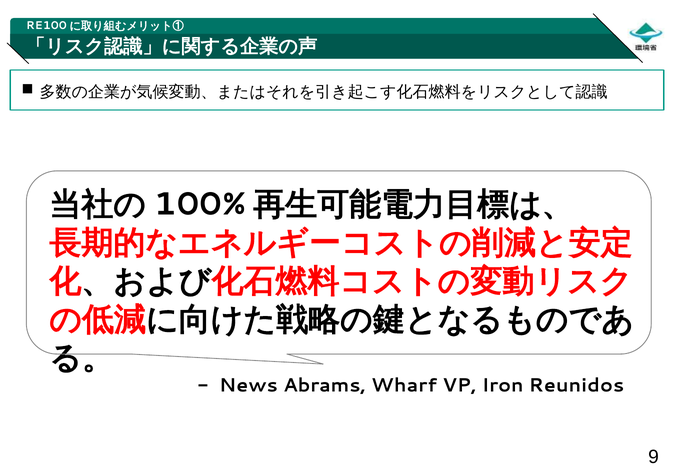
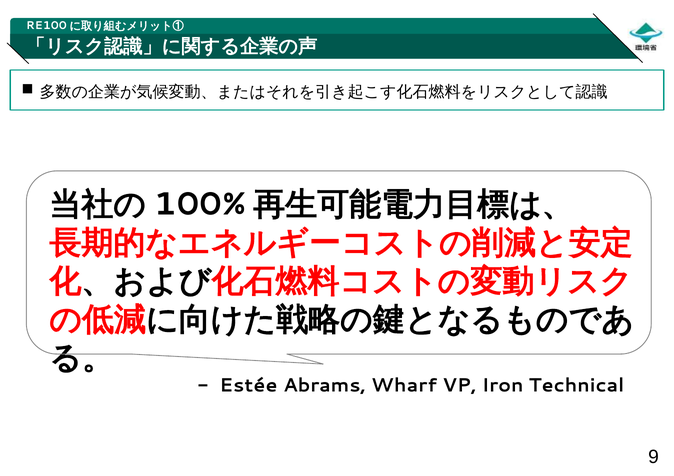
News: News -> Estée
Reunidos: Reunidos -> Technical
